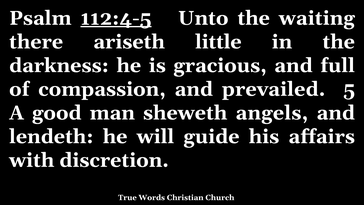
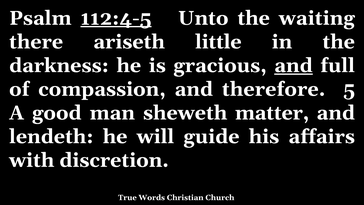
and at (293, 65) underline: none -> present
prevailed: prevailed -> therefore
angels: angels -> matter
